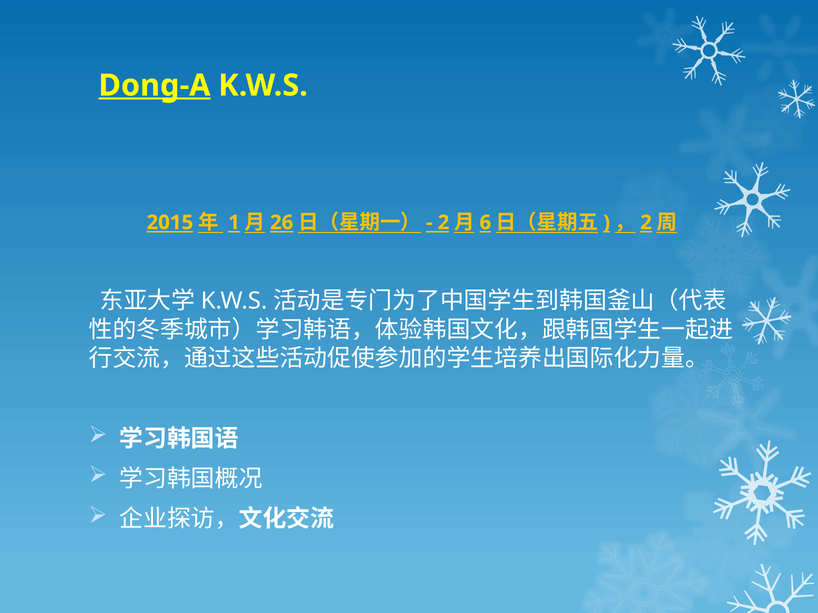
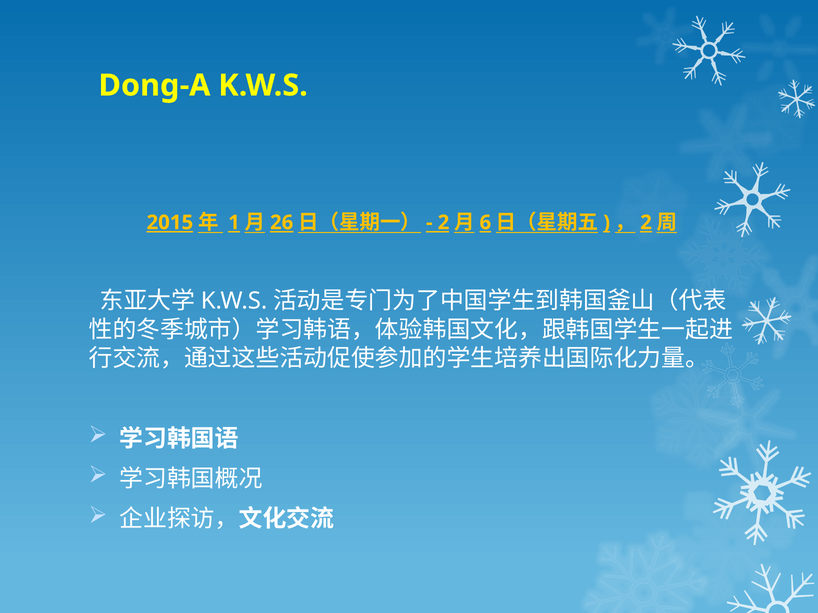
Dong-A underline: present -> none
